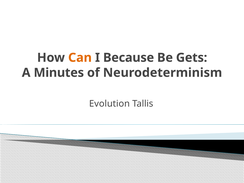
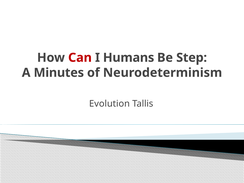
Can colour: orange -> red
Because: Because -> Humans
Gets: Gets -> Step
